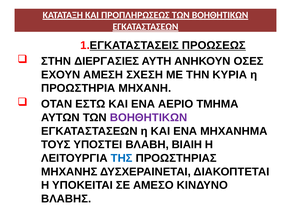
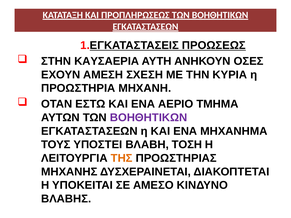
ΔΙΕΡΓΑΣΙΕΣ: ΔΙΕΡΓΑΣΙΕΣ -> ΚΑΥΣΑΕΡΙΑ
ΒΙΑΙΗ: ΒΙΑΙΗ -> ΤΟΣΗ
ΤΗΣ colour: blue -> orange
